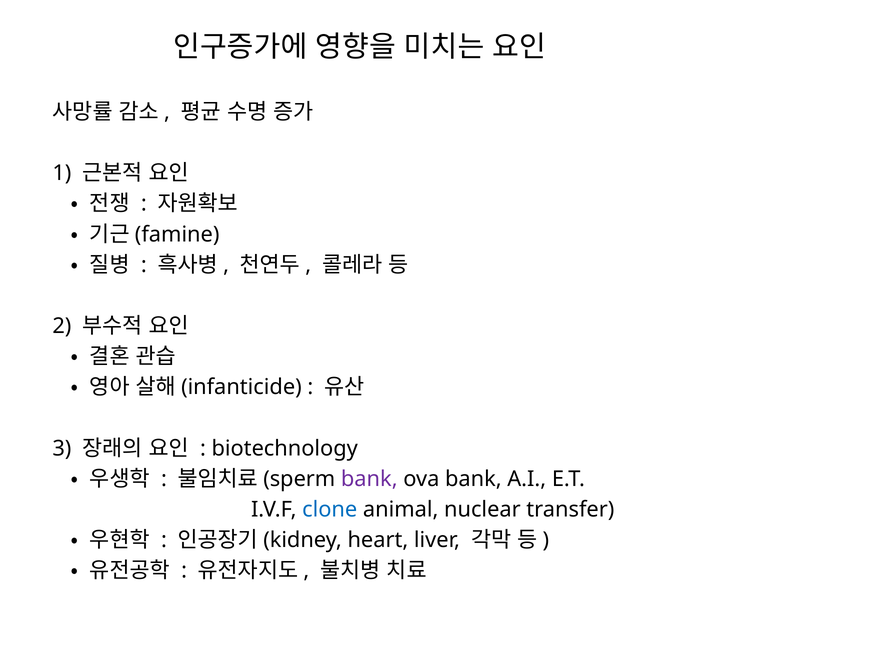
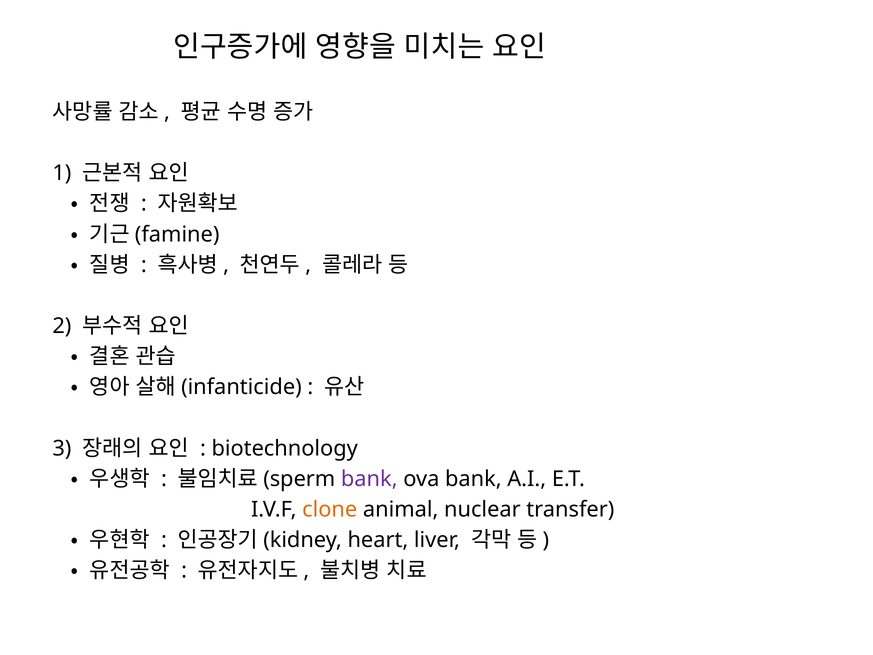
clone colour: blue -> orange
